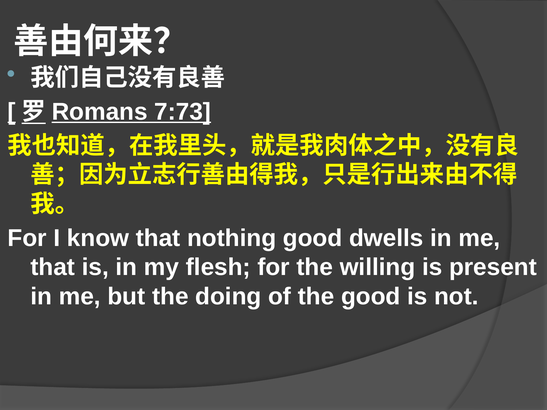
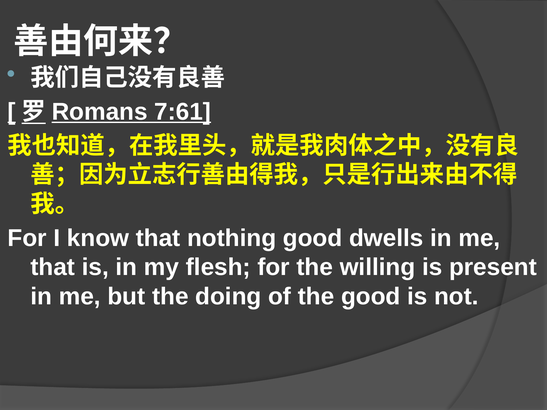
7:73: 7:73 -> 7:61
